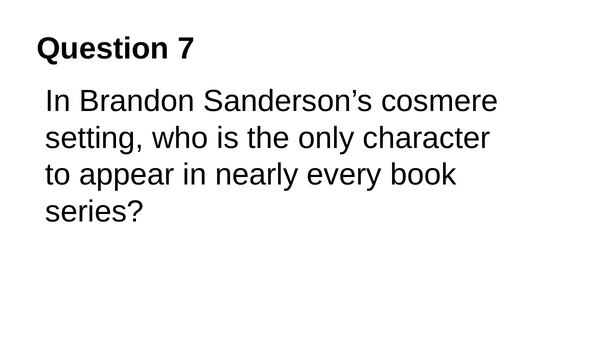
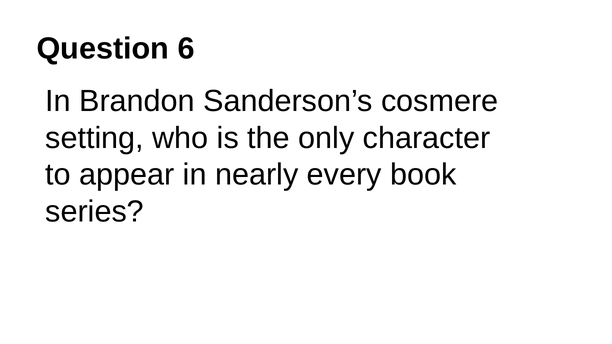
7: 7 -> 6
